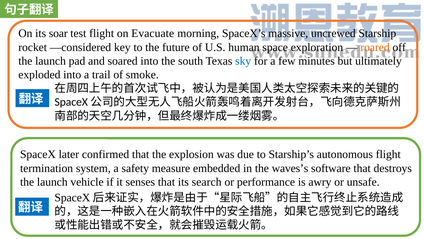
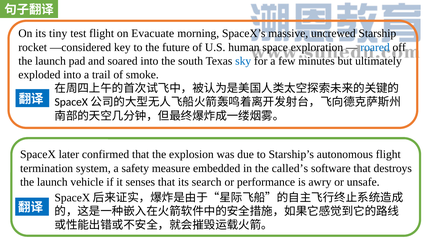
soar: soar -> tiny
roared colour: orange -> blue
waves’s: waves’s -> called’s
